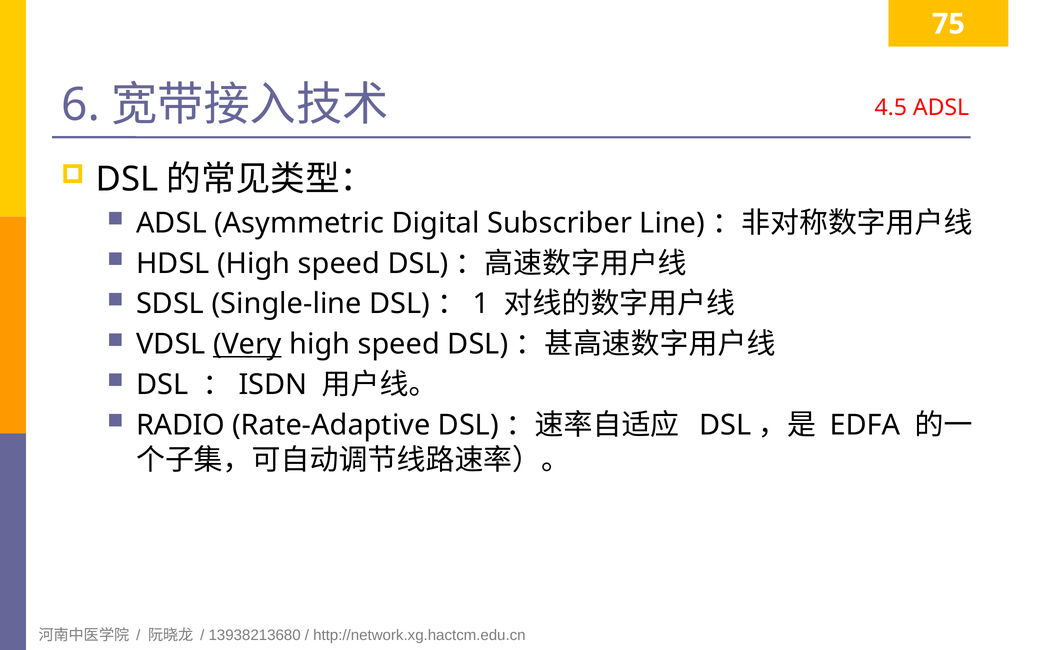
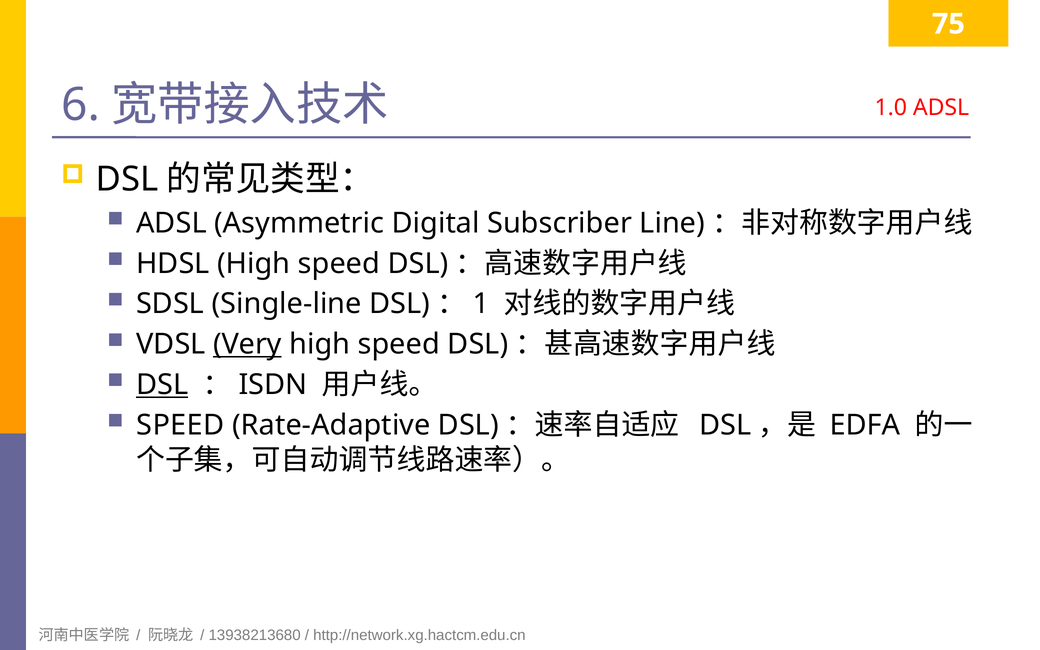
4.5: 4.5 -> 1.0
DSL at (162, 385) underline: none -> present
RADIO at (181, 425): RADIO -> SPEED
